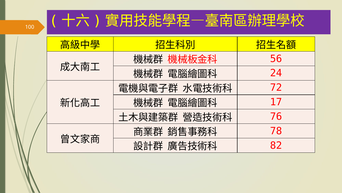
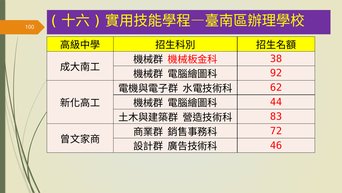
56: 56 -> 38
24: 24 -> 92
72: 72 -> 62
17: 17 -> 44
76: 76 -> 83
78: 78 -> 72
82: 82 -> 46
